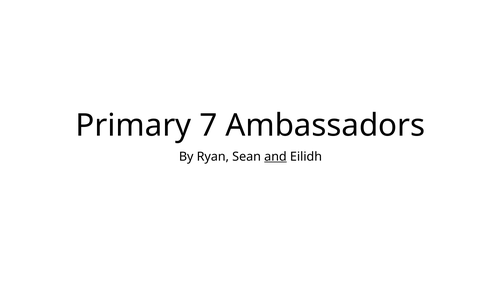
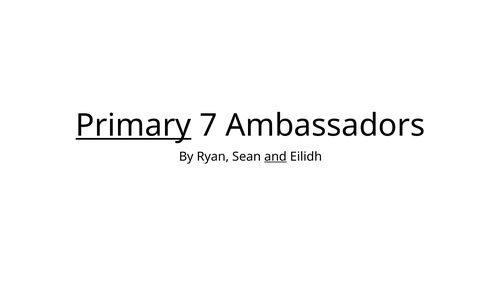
Primary underline: none -> present
